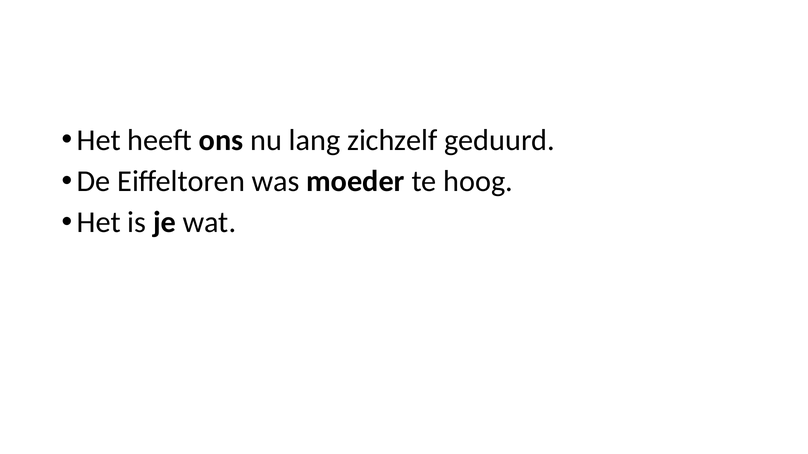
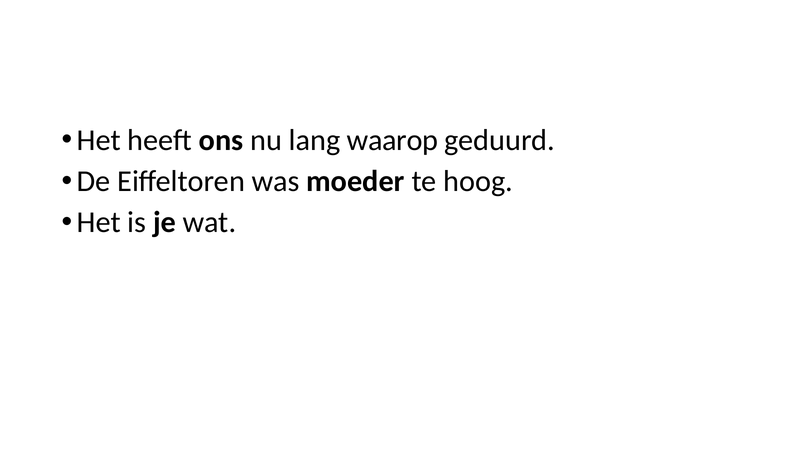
zichzelf: zichzelf -> waarop
